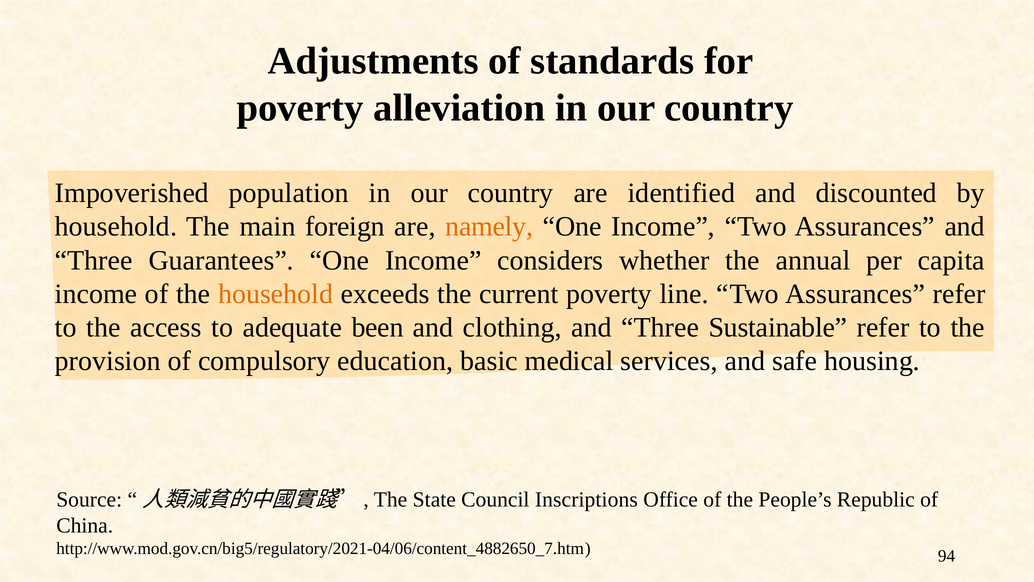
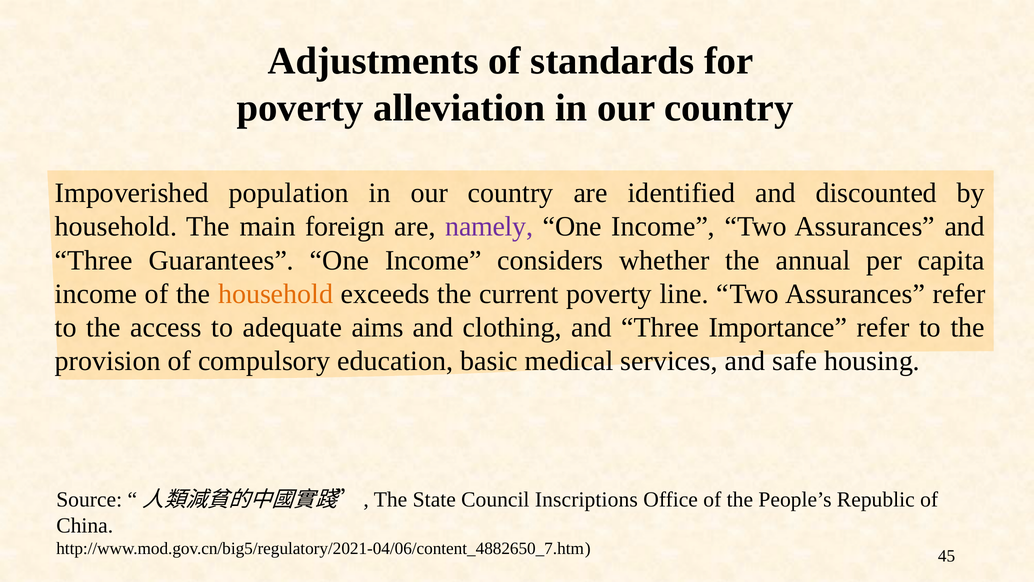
namely colour: orange -> purple
been: been -> aims
Sustainable: Sustainable -> Importance
94: 94 -> 45
